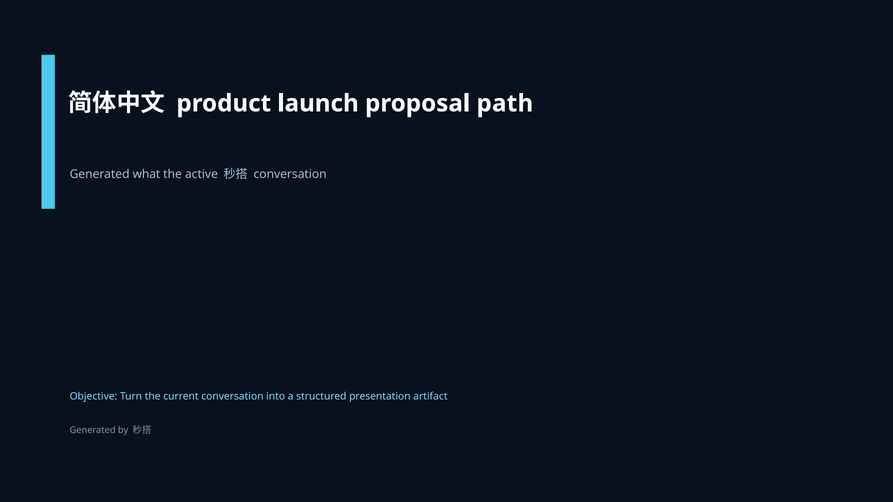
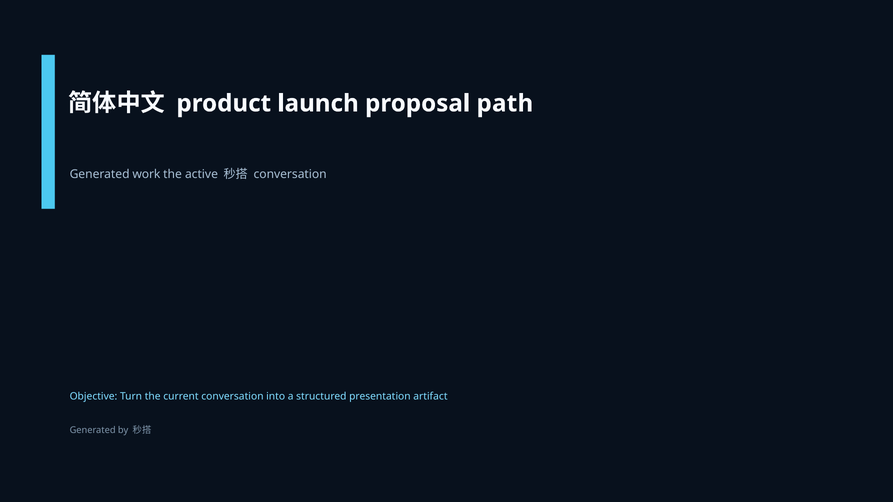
what: what -> work
